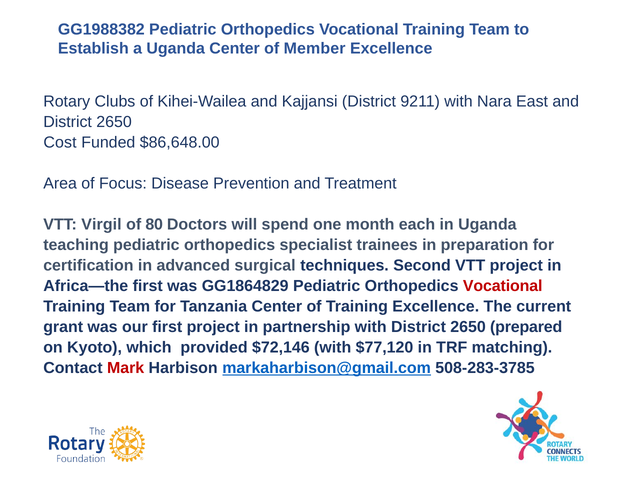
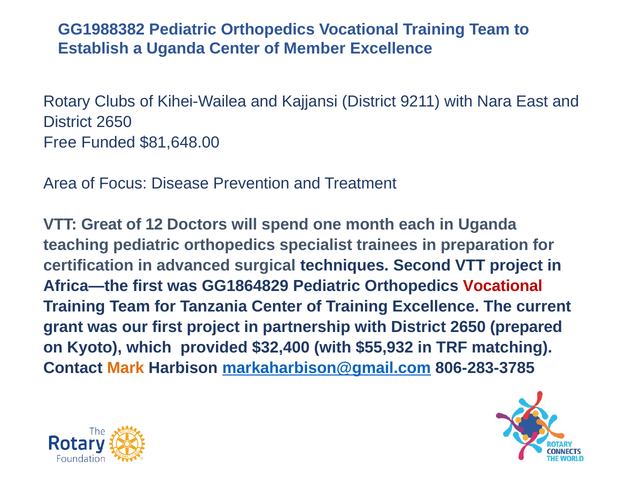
Cost: Cost -> Free
$86,648.00: $86,648.00 -> $81,648.00
Virgil: Virgil -> Great
80: 80 -> 12
$72,146: $72,146 -> $32,400
$77,120: $77,120 -> $55,932
Mark colour: red -> orange
508-283-3785: 508-283-3785 -> 806-283-3785
